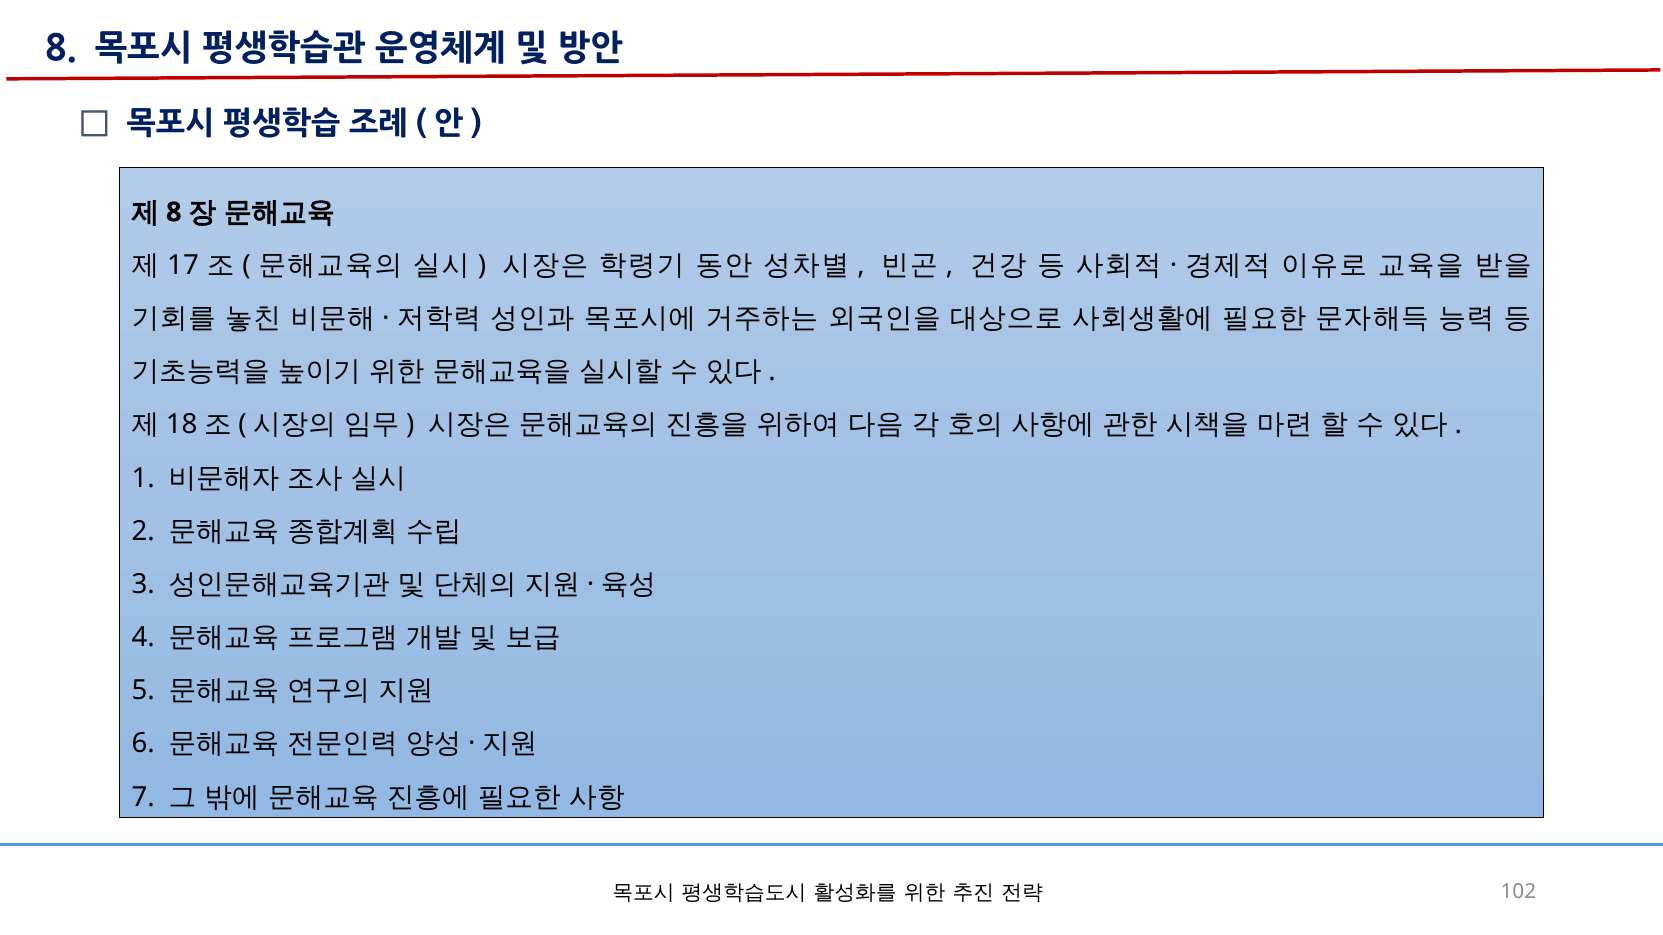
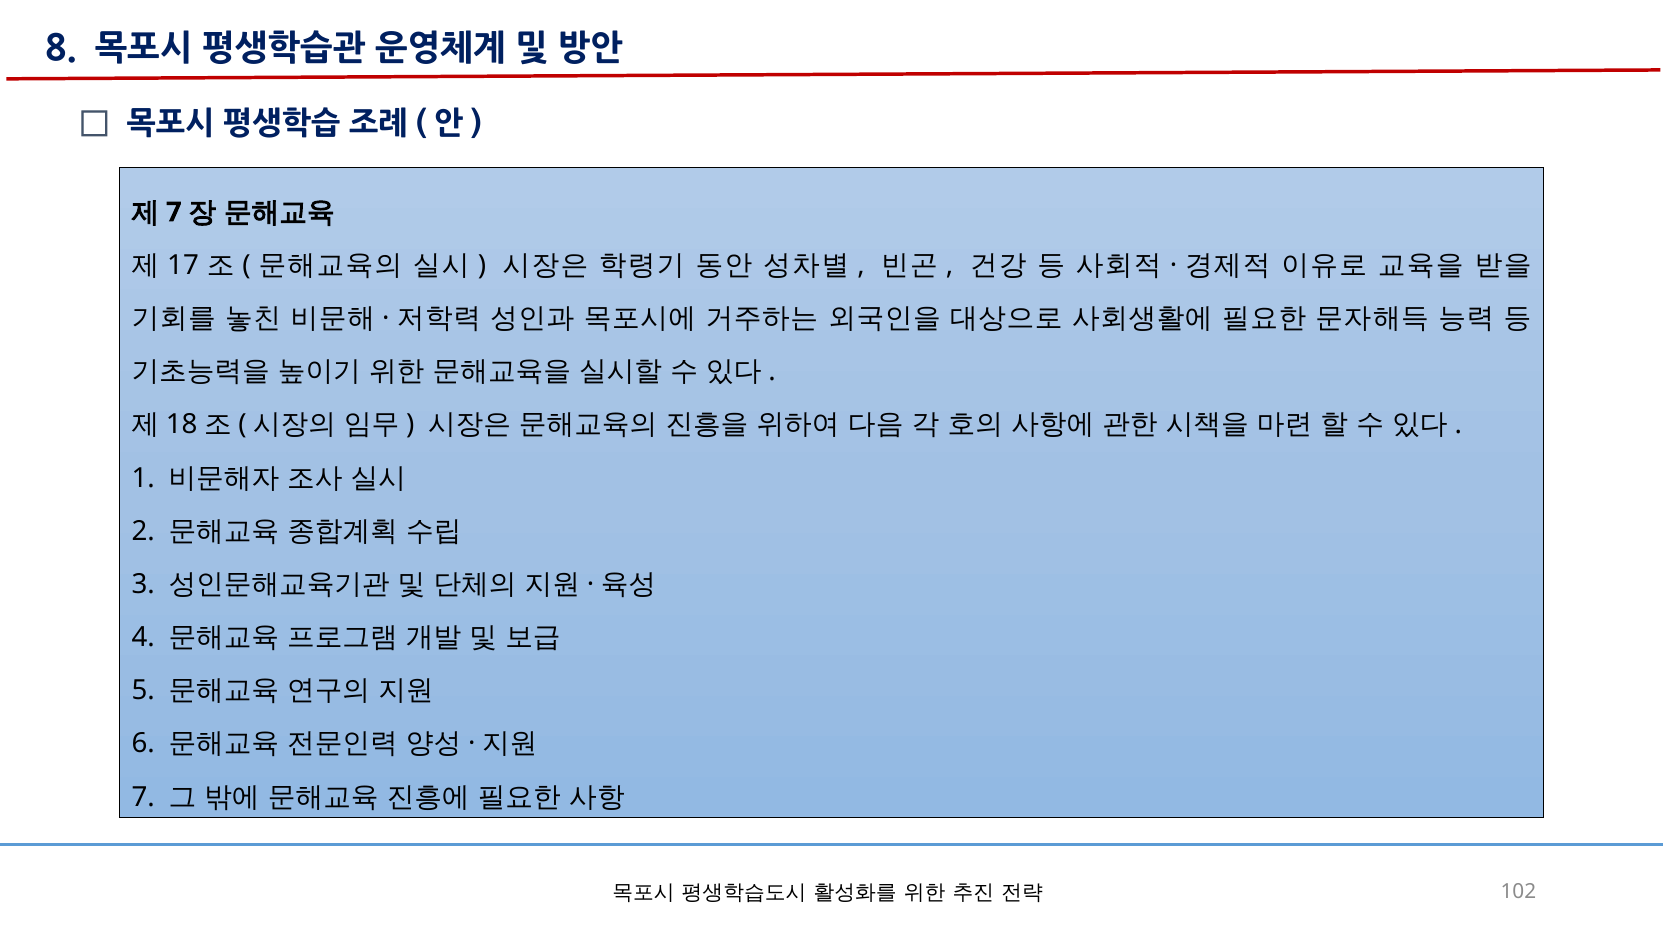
8 at (174, 212): 8 -> 7
